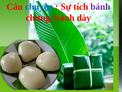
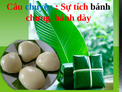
bánh at (100, 7) colour: purple -> black
